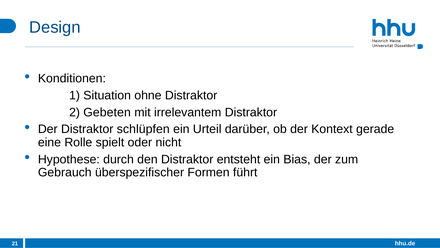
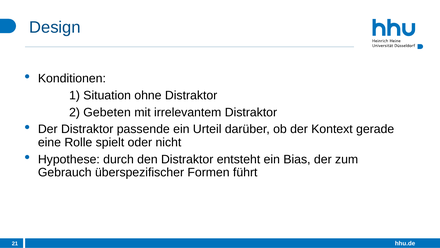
schlüpfen: schlüpfen -> passende
